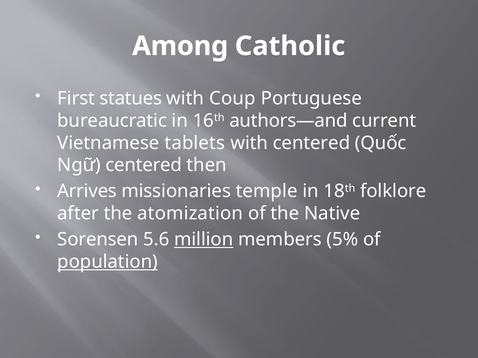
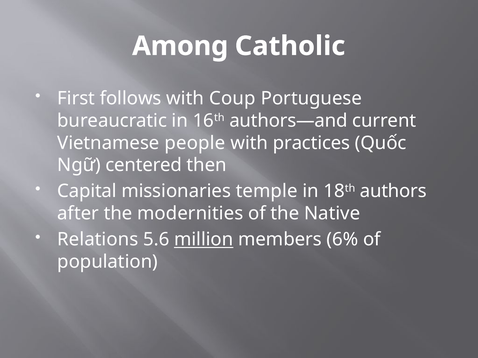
statues: statues -> follows
tablets: tablets -> people
with centered: centered -> practices
Arrives: Arrives -> Capital
folklore: folklore -> authors
atomization: atomization -> modernities
Sorensen: Sorensen -> Relations
5%: 5% -> 6%
population underline: present -> none
